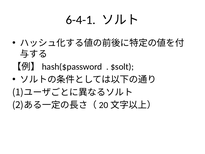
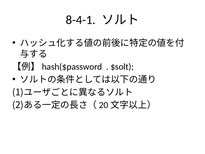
6-4-1: 6-4-1 -> 8-4-1
